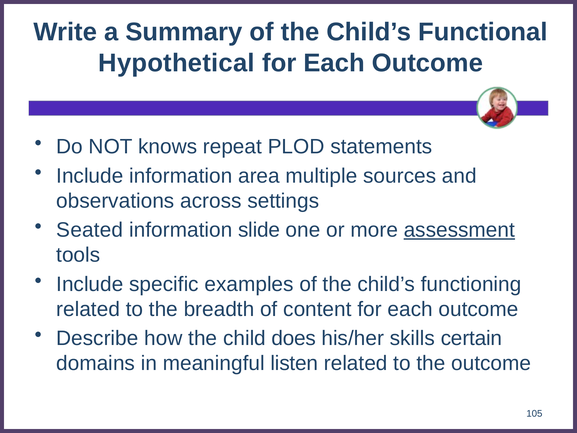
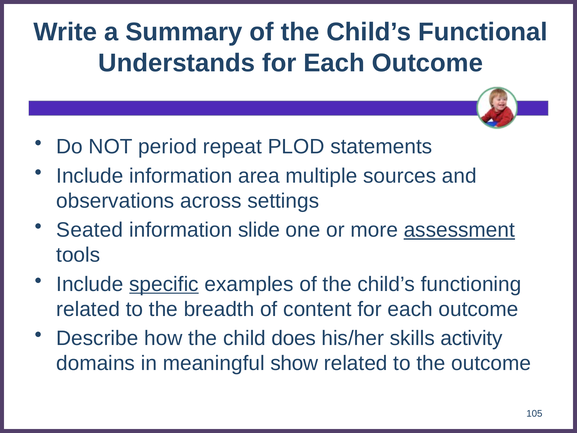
Hypothetical: Hypothetical -> Understands
knows: knows -> period
specific underline: none -> present
certain: certain -> activity
listen: listen -> show
